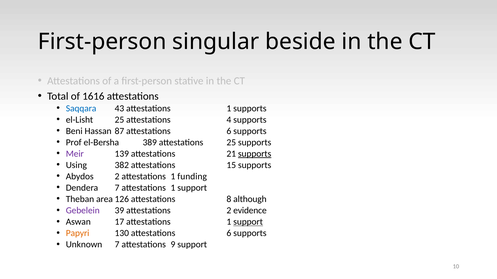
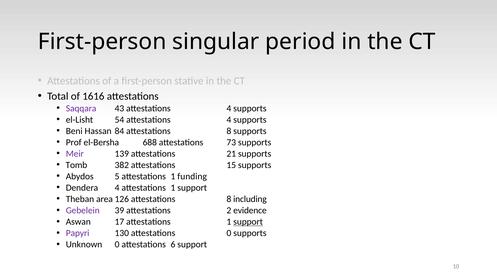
beside: beside -> period
Saqqara colour: blue -> purple
43 attestations 1: 1 -> 4
el-Lisht 25: 25 -> 54
87: 87 -> 84
6 at (229, 131): 6 -> 8
389: 389 -> 688
attestations 25: 25 -> 73
supports at (255, 154) underline: present -> none
Using: Using -> Tomb
Abydos 2: 2 -> 5
Dendera 7: 7 -> 4
although: although -> including
Papyri colour: orange -> purple
130 attestations 6: 6 -> 0
Unknown 7: 7 -> 0
9: 9 -> 6
